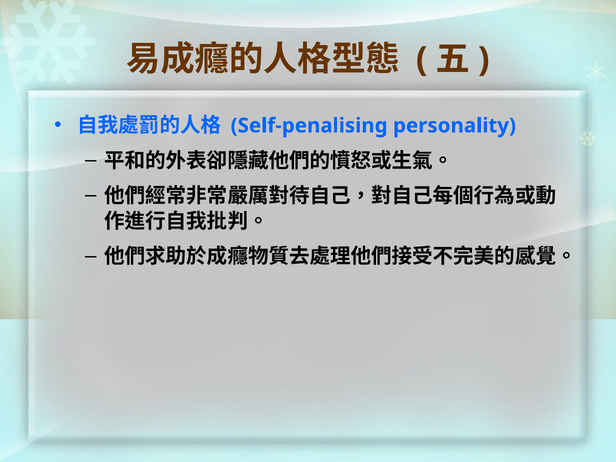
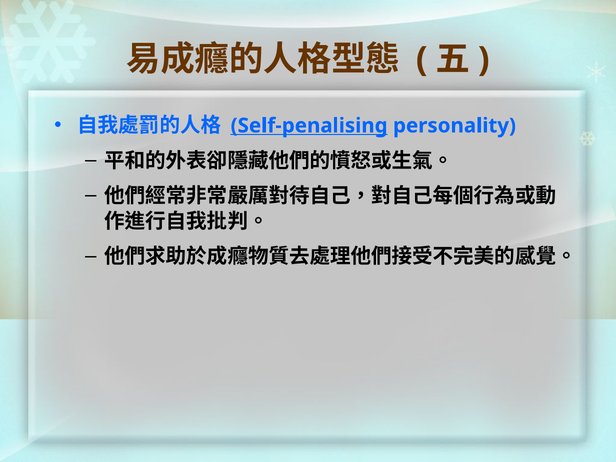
Self-penalising underline: none -> present
